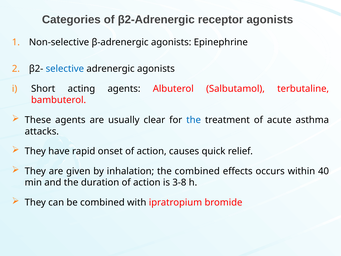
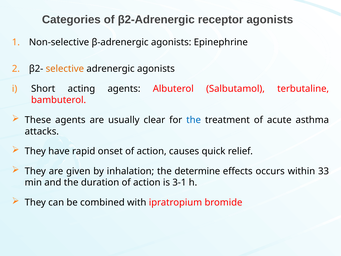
selective colour: blue -> orange
the combined: combined -> determine
40: 40 -> 33
3-8: 3-8 -> 3-1
